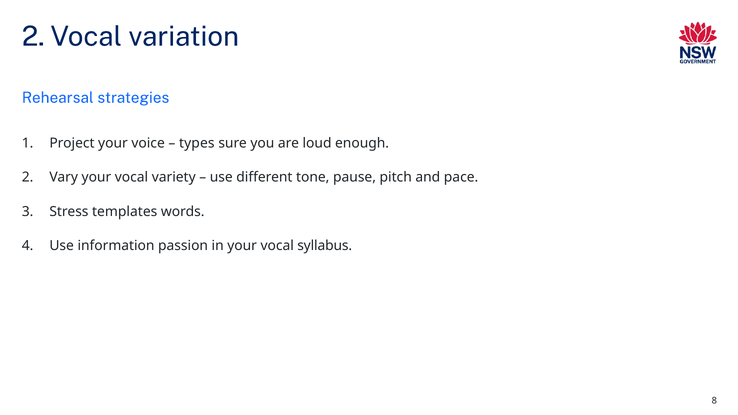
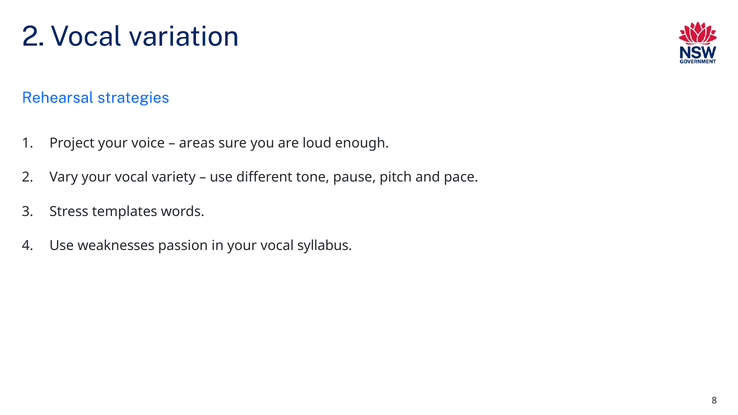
types: types -> areas
information: information -> weaknesses
